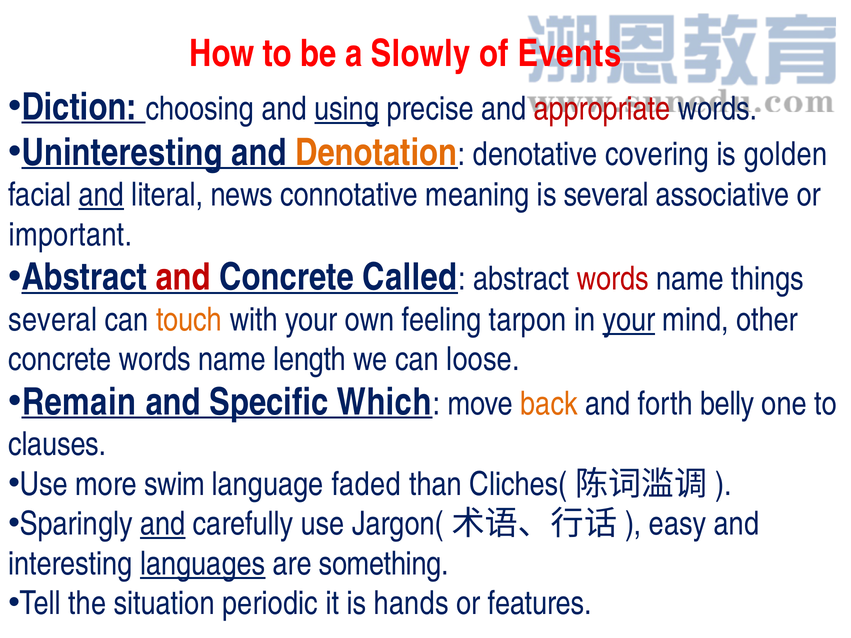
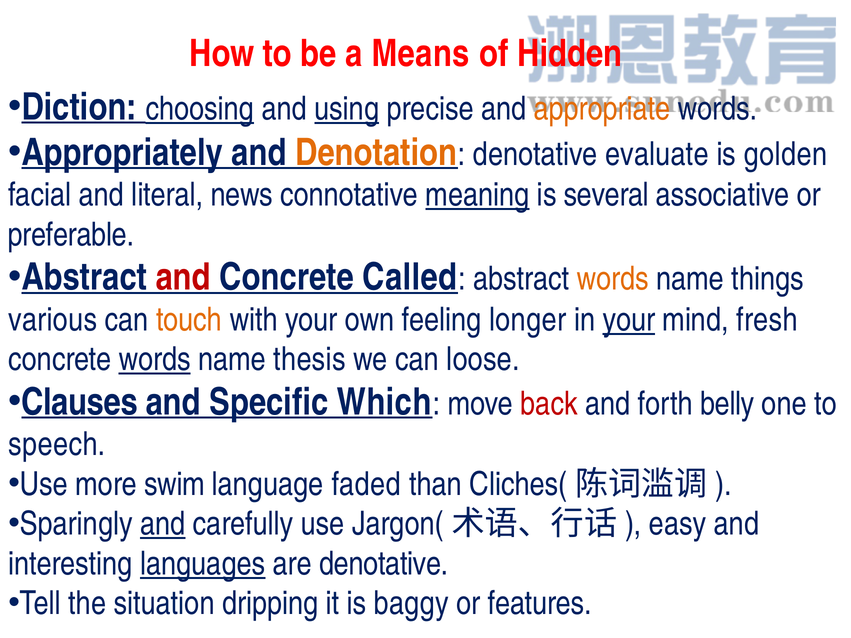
Slowly: Slowly -> Means
Events: Events -> Hidden
choosing underline: none -> present
appropriate colour: red -> orange
Uninteresting: Uninteresting -> Appropriately
covering: covering -> evaluate
and at (101, 195) underline: present -> none
meaning underline: none -> present
important: important -> preferable
words at (613, 279) colour: red -> orange
several at (53, 320): several -> various
tarpon: tarpon -> longer
other: other -> fresh
words at (155, 360) underline: none -> present
length: length -> thesis
Remain: Remain -> Clauses
back colour: orange -> red
clauses: clauses -> speech
are something: something -> denotative
periodic: periodic -> dripping
hands: hands -> baggy
